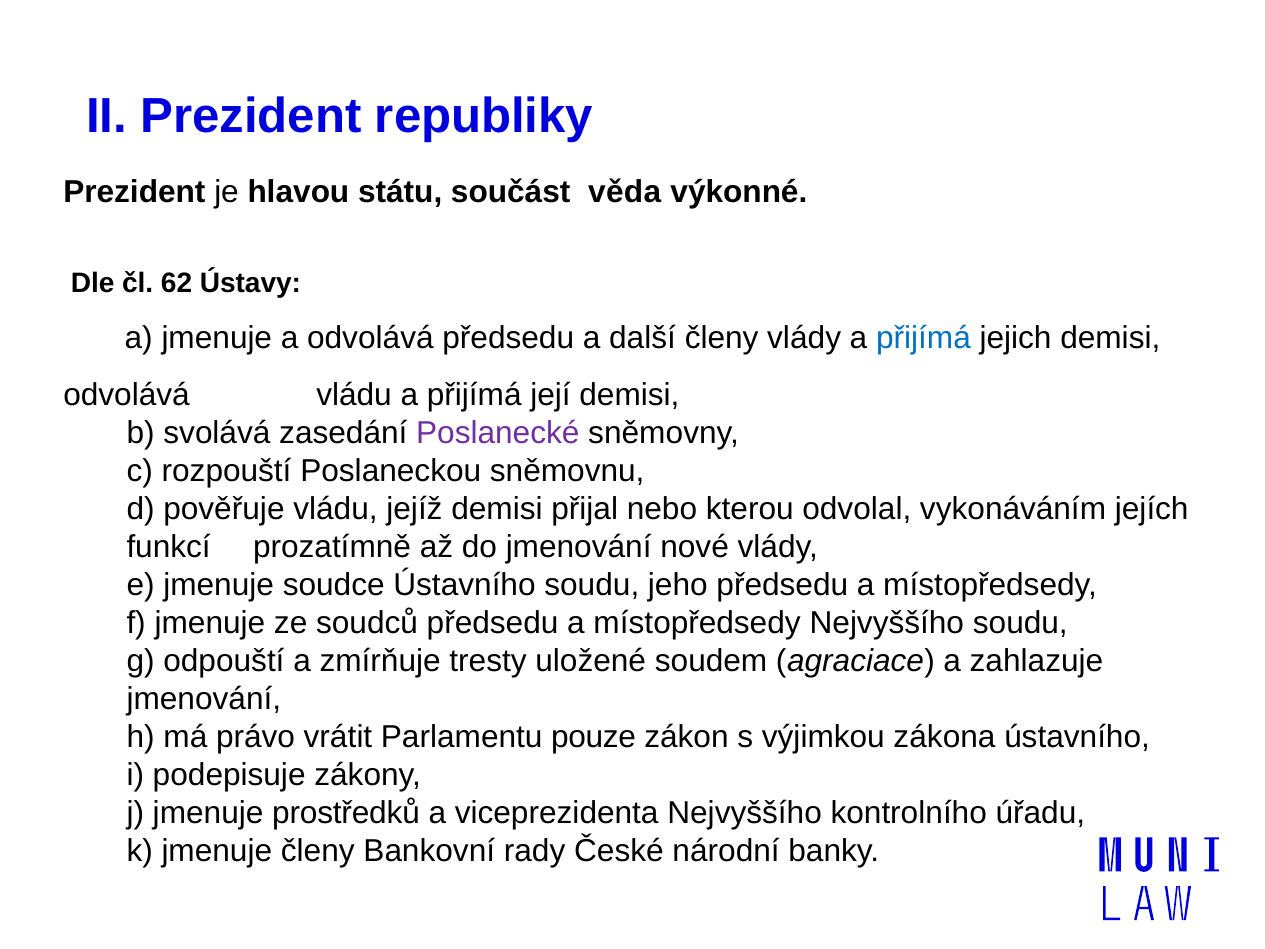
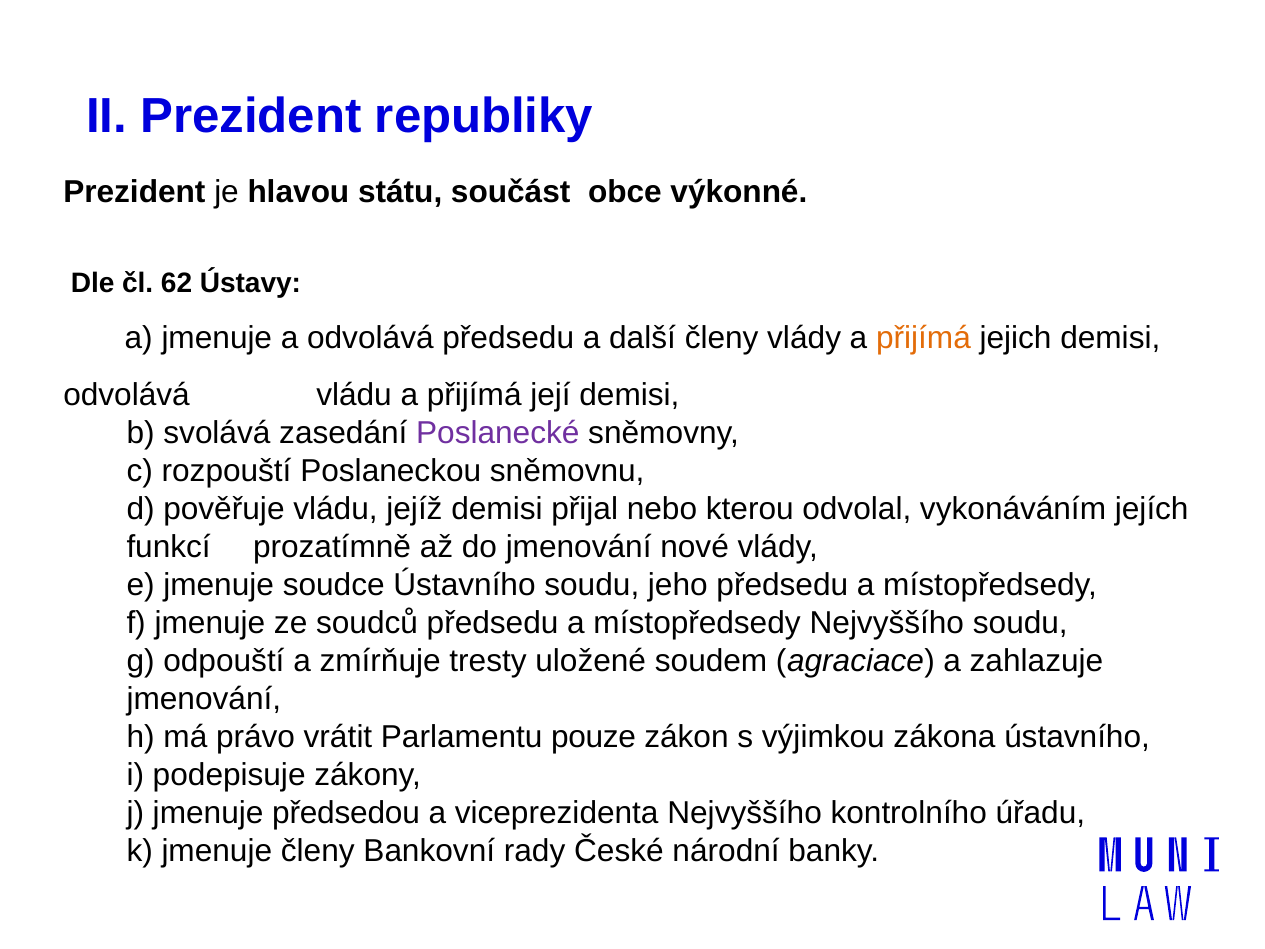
věda: věda -> obce
přijímá at (923, 338) colour: blue -> orange
prostředků: prostředků -> předsedou
